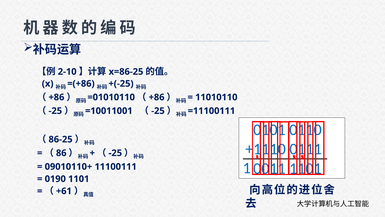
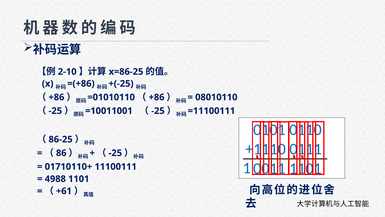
11010110: 11010110 -> 08010110
09010110+: 09010110+ -> 01710110+
0190: 0190 -> 4988
